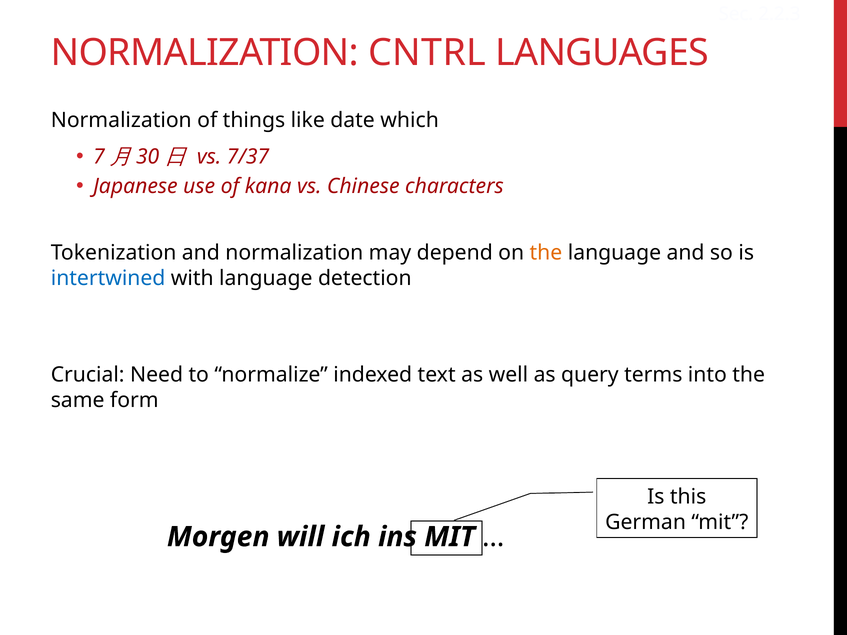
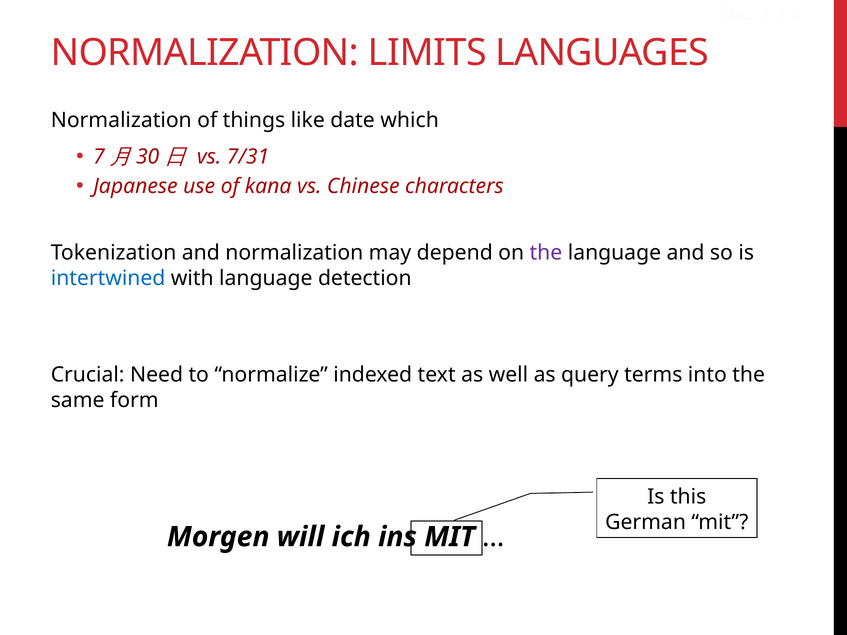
CNTRL: CNTRL -> LIMITS
7/37: 7/37 -> 7/31
the at (546, 253) colour: orange -> purple
